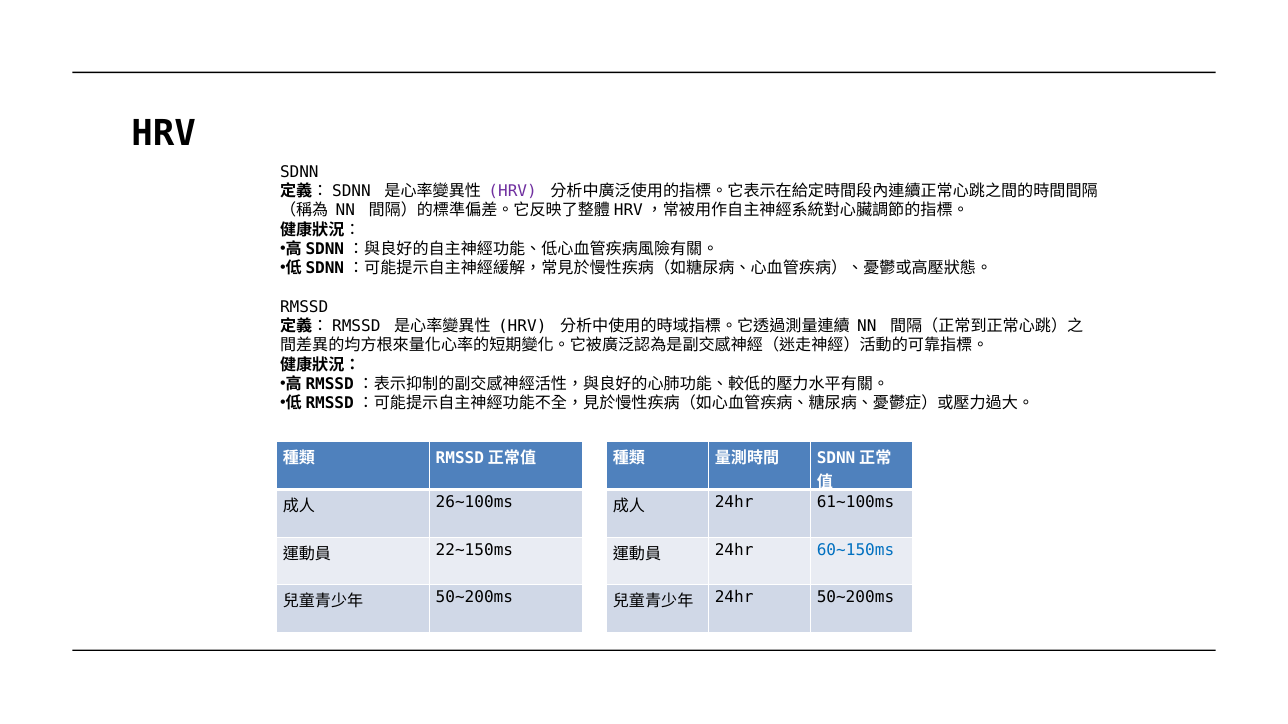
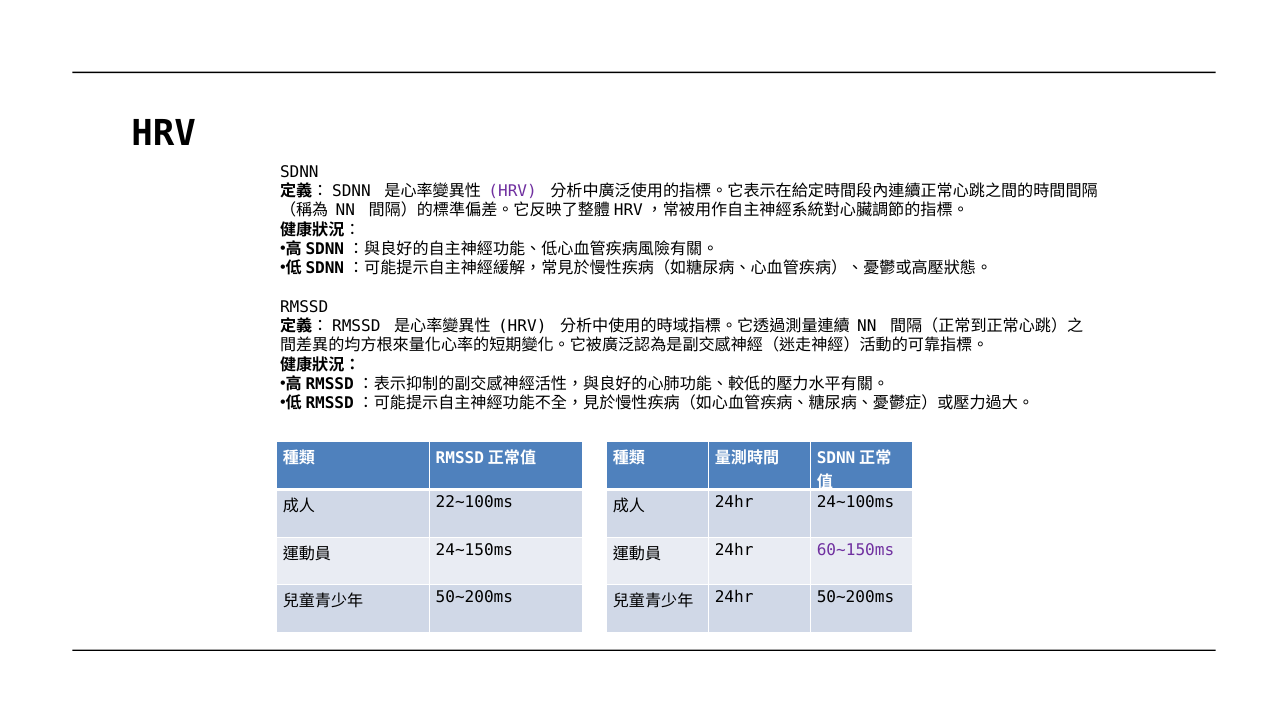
26~100ms: 26~100ms -> 22~100ms
61~100ms: 61~100ms -> 24~100ms
22~150ms: 22~150ms -> 24~150ms
60~150ms colour: blue -> purple
